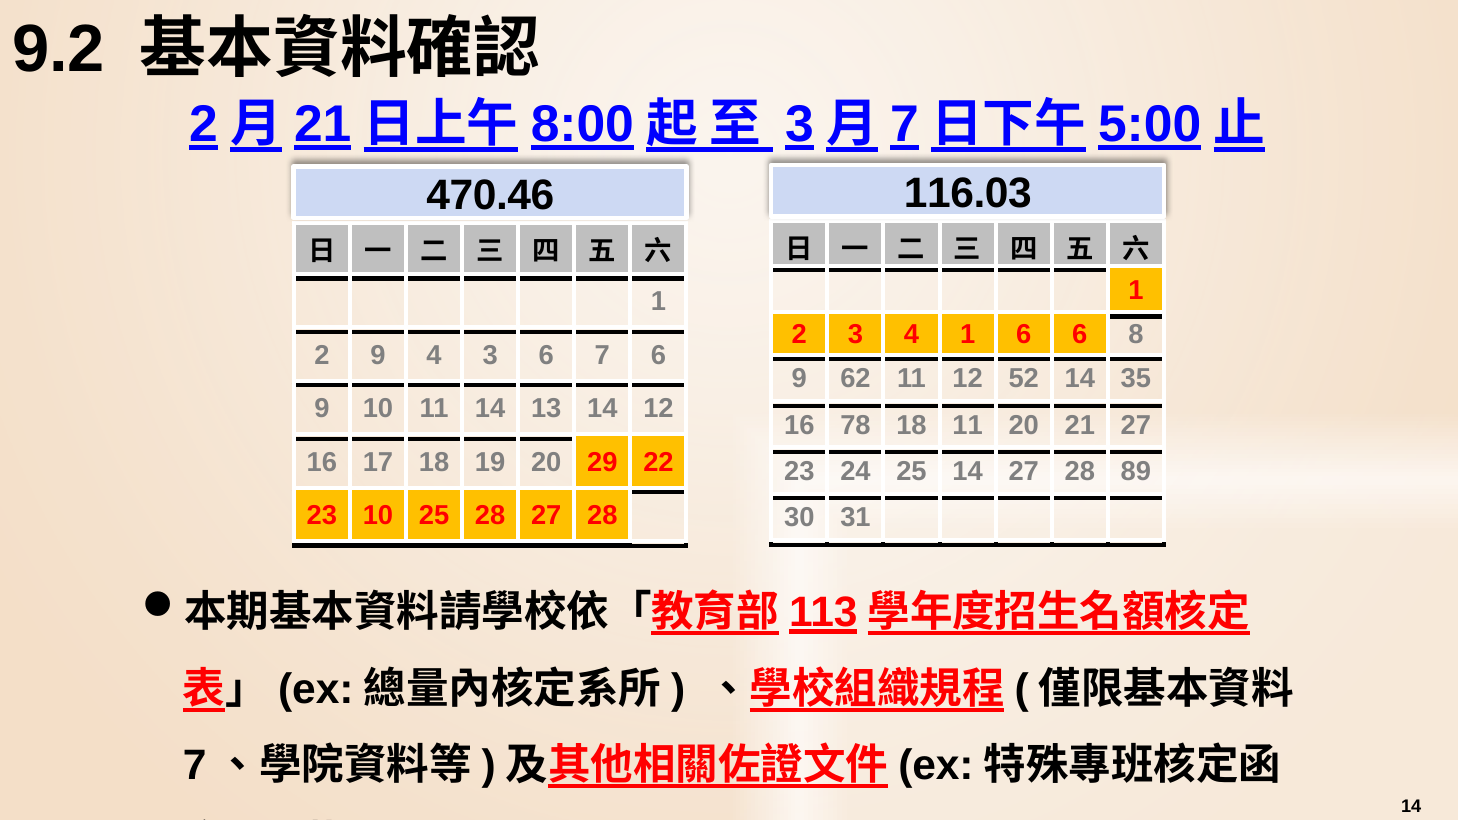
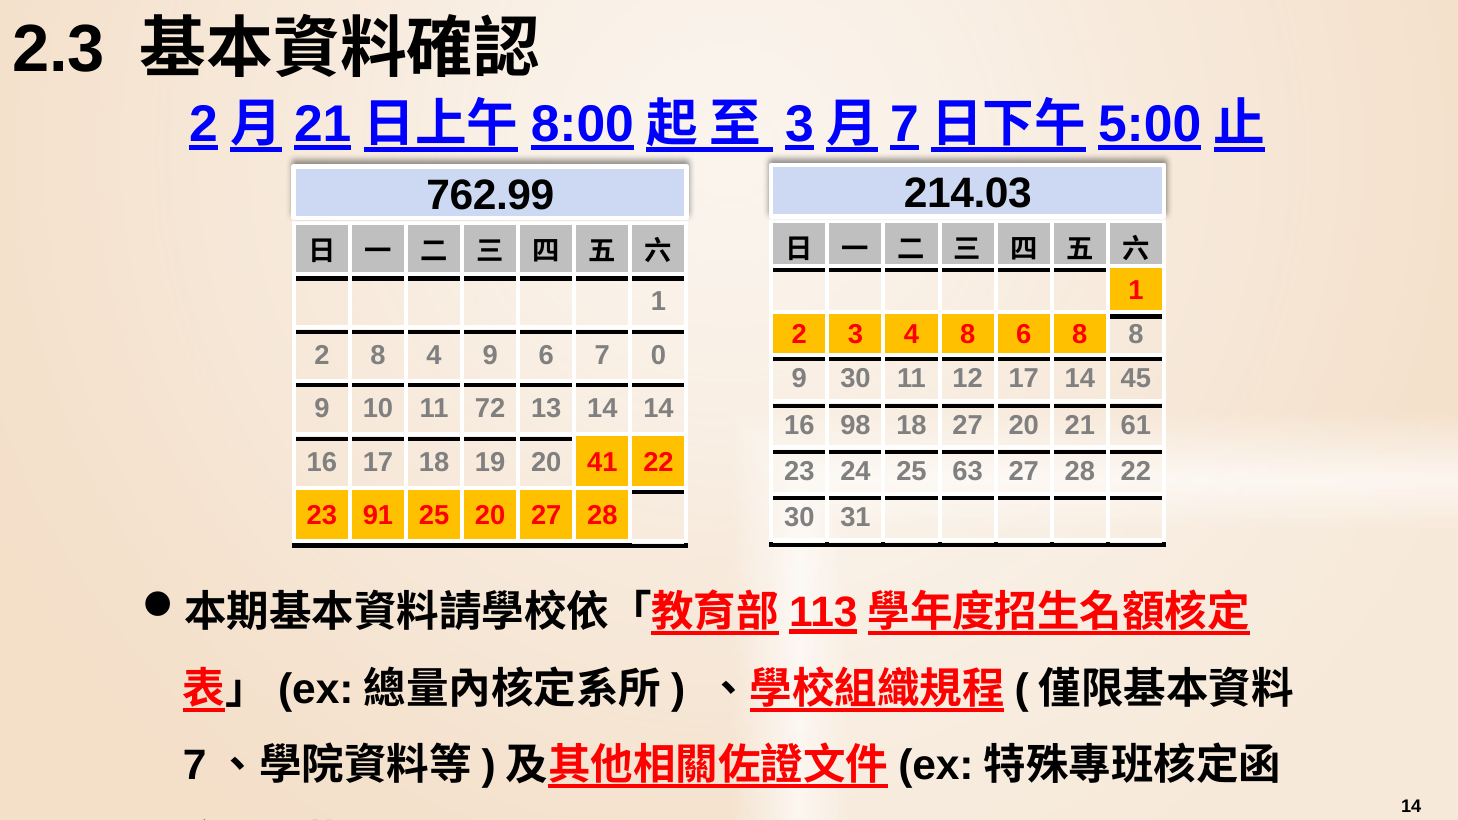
9.2: 9.2 -> 2.3
116.03: 116.03 -> 214.03
470.46: 470.46 -> 762.99
4 1: 1 -> 8
6 6: 6 -> 8
2 9: 9 -> 8
4 3: 3 -> 9
7 6: 6 -> 0
9 62: 62 -> 30
12 52: 52 -> 17
35: 35 -> 45
11 14: 14 -> 72
14 12: 12 -> 14
78: 78 -> 98
18 11: 11 -> 27
21 27: 27 -> 61
29: 29 -> 41
25 14: 14 -> 63
28 89: 89 -> 22
23 10: 10 -> 91
25 28: 28 -> 20
